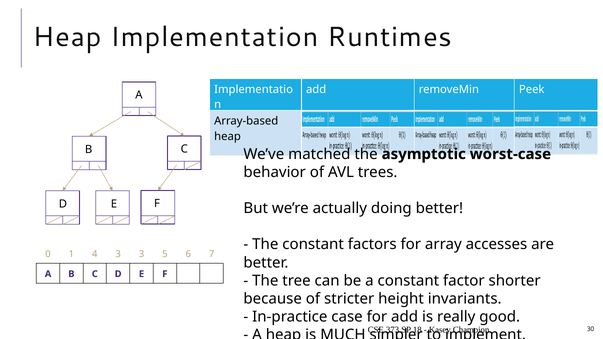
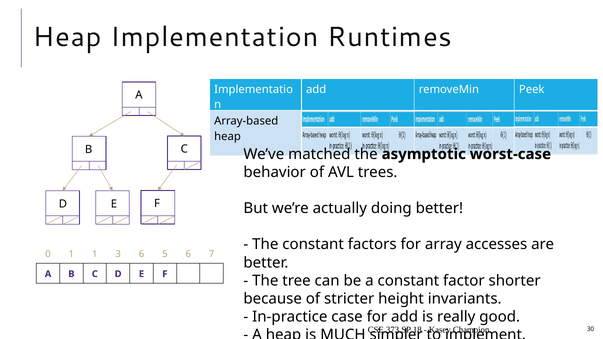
1 4: 4 -> 1
3 3: 3 -> 6
